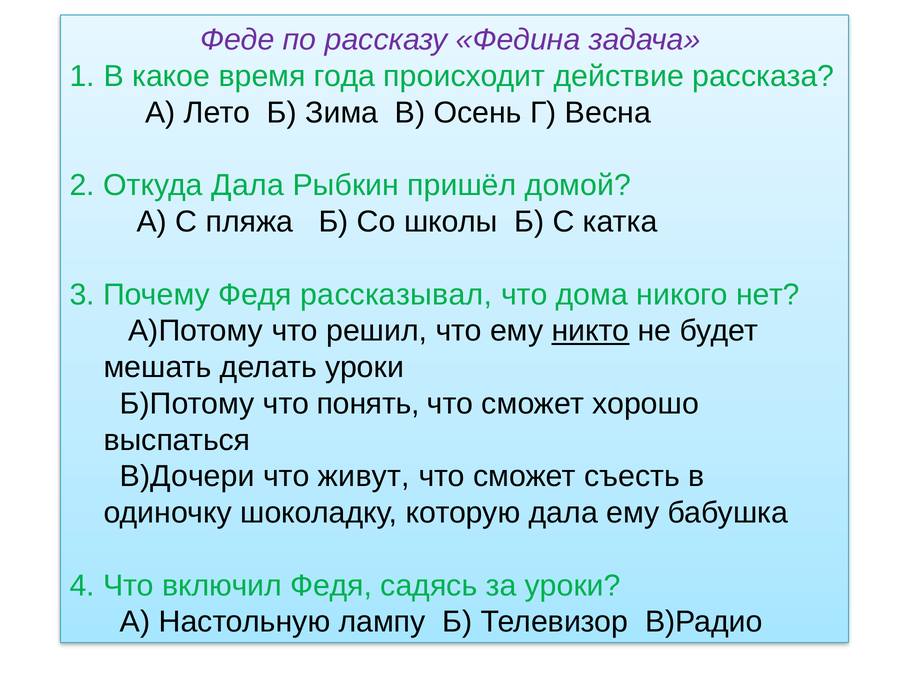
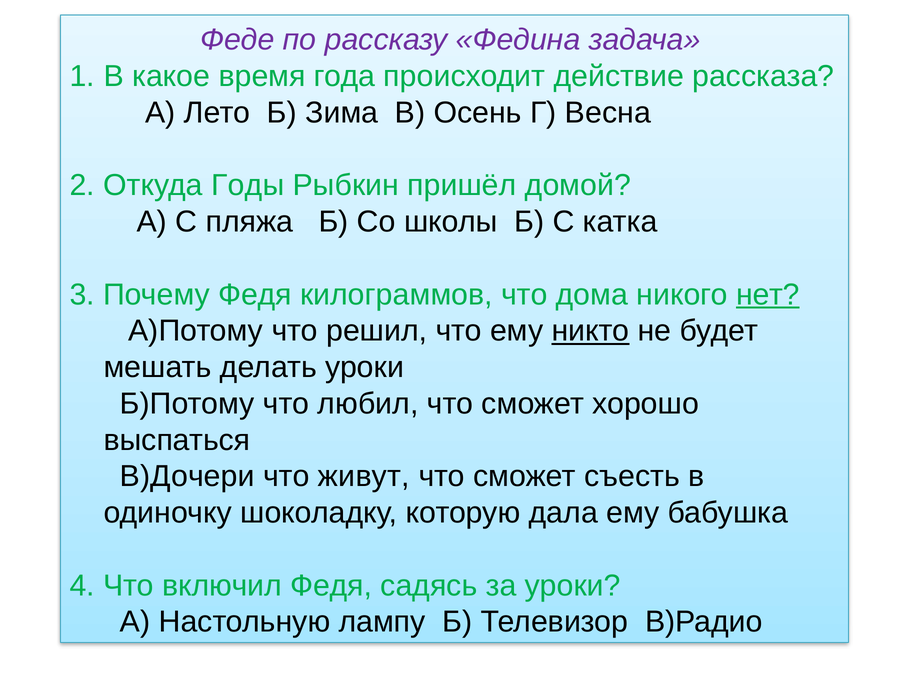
Откуда Дала: Дала -> Годы
рассказывал: рассказывал -> килограммов
нет underline: none -> present
понять: понять -> любил
